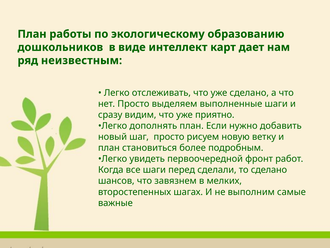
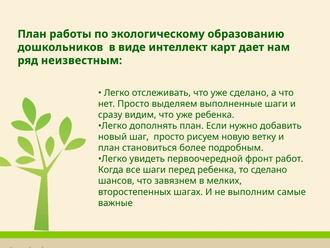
уже приятно: приятно -> ребенка
перед сделали: сделали -> ребенка
